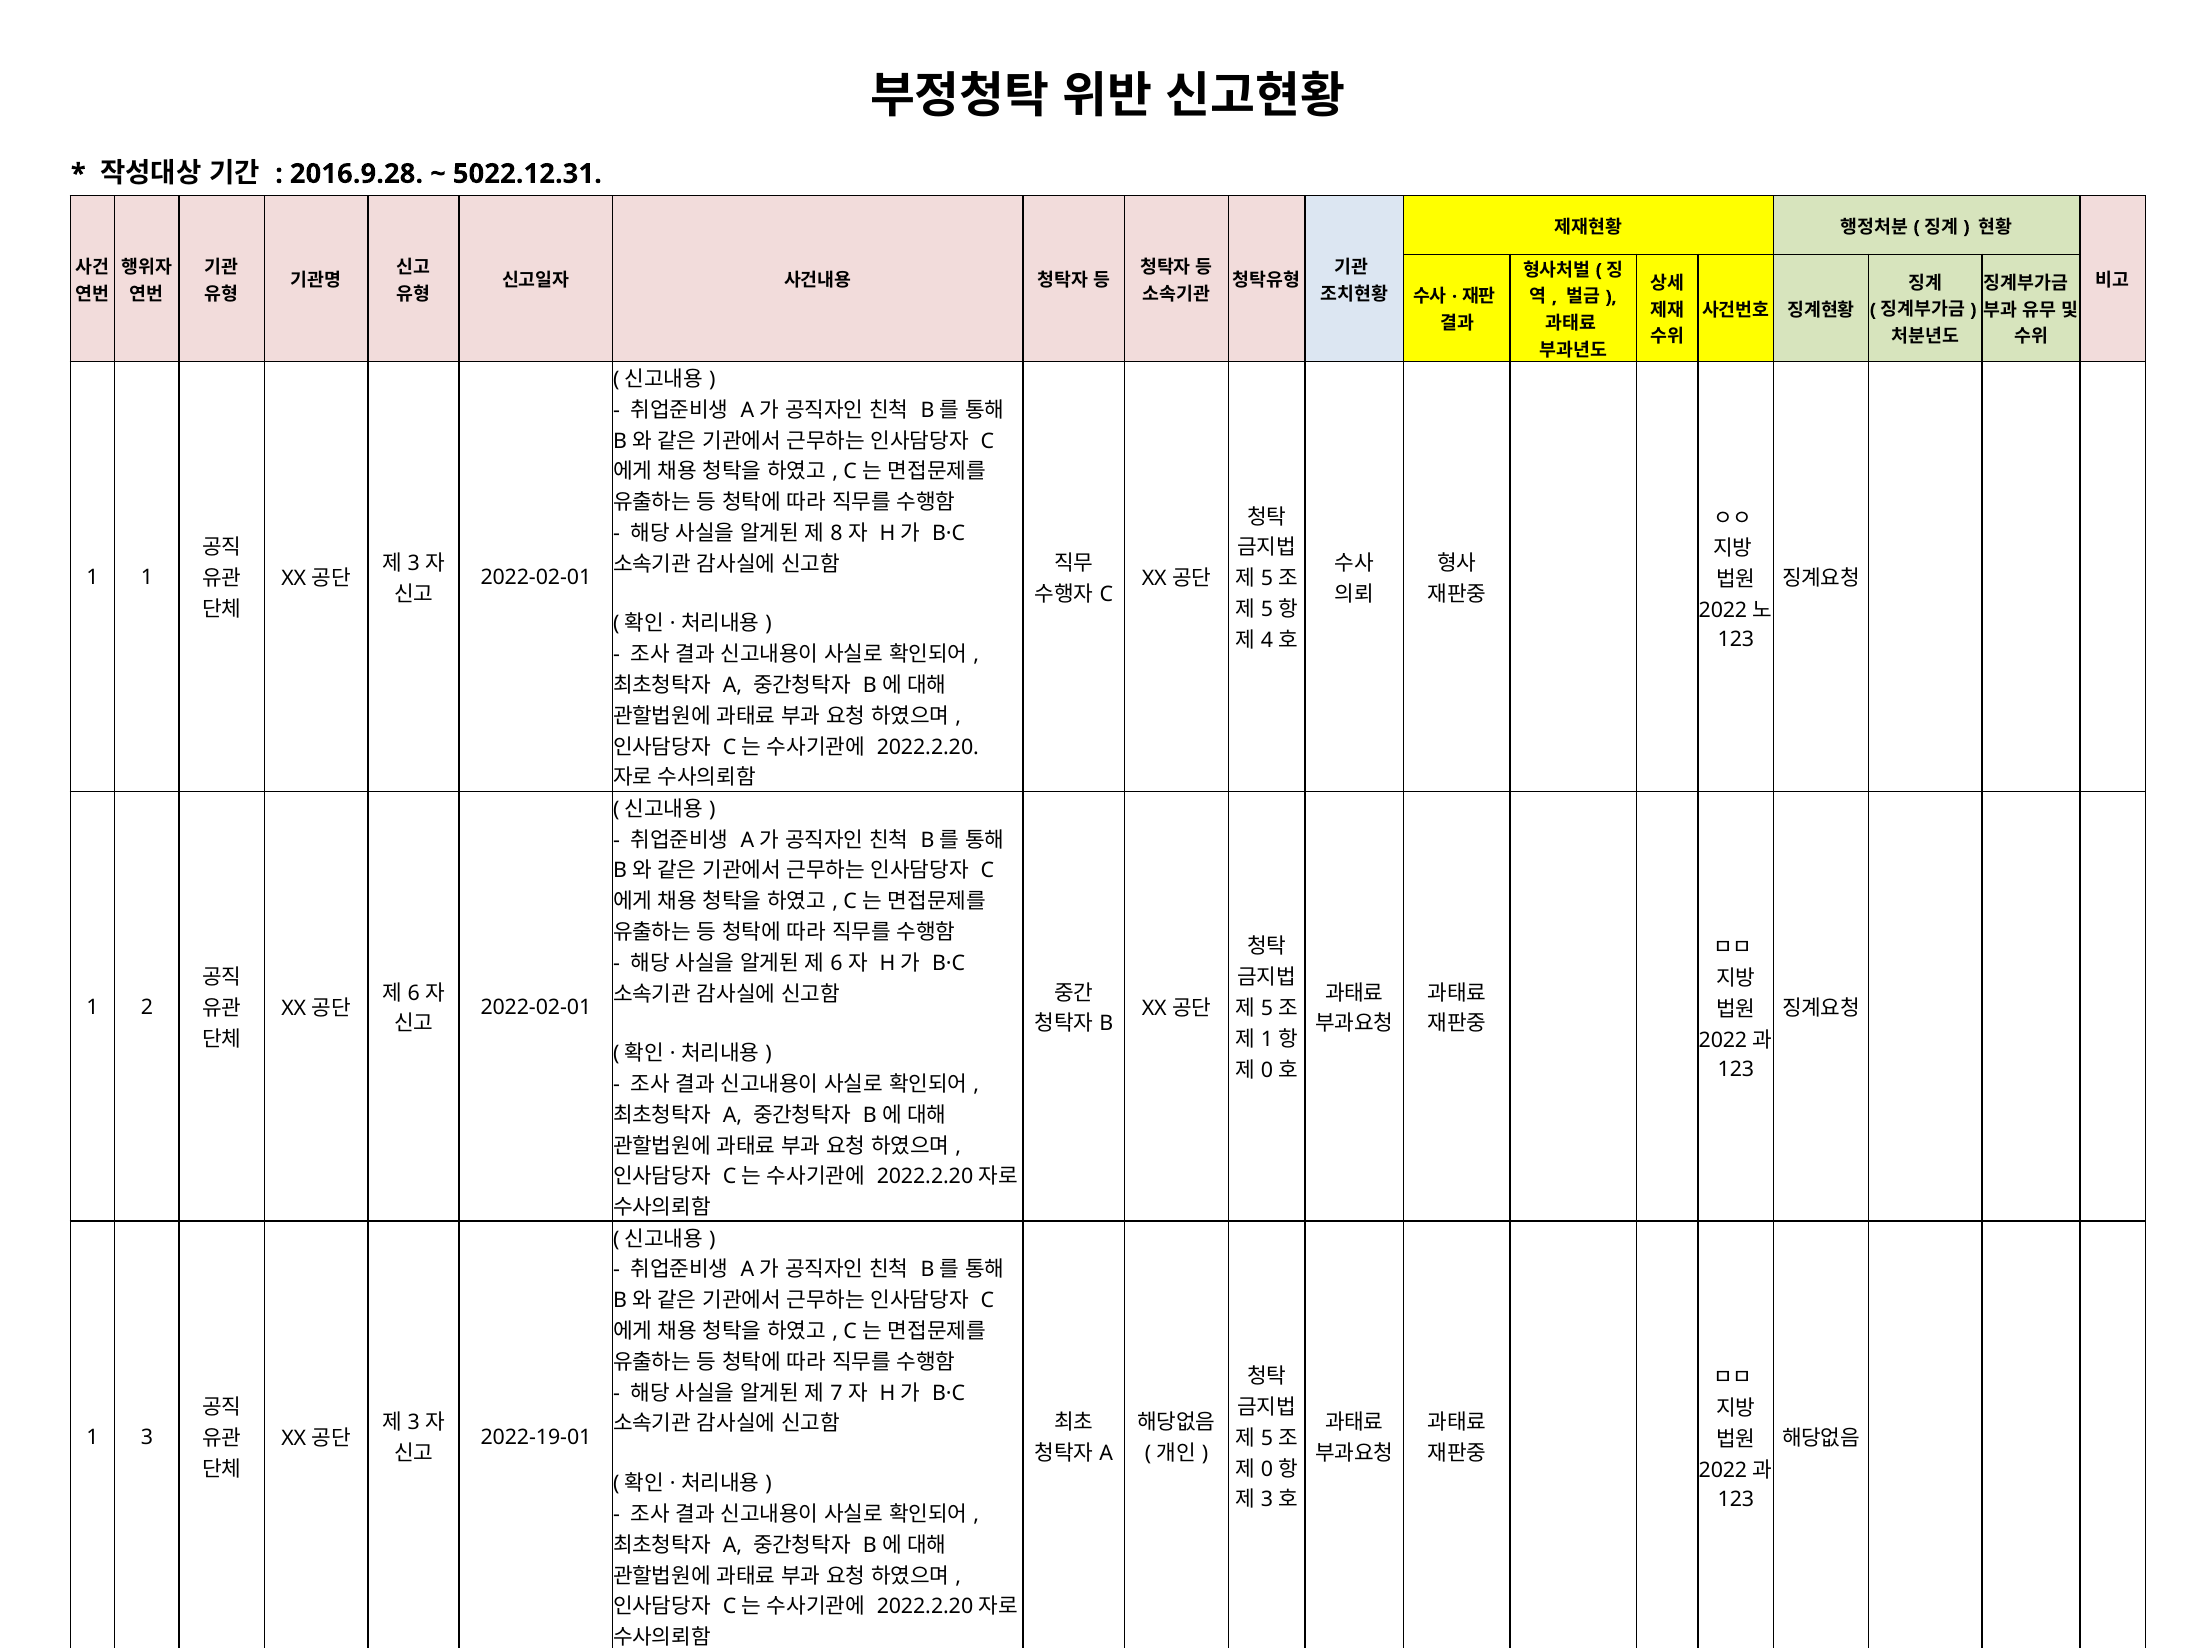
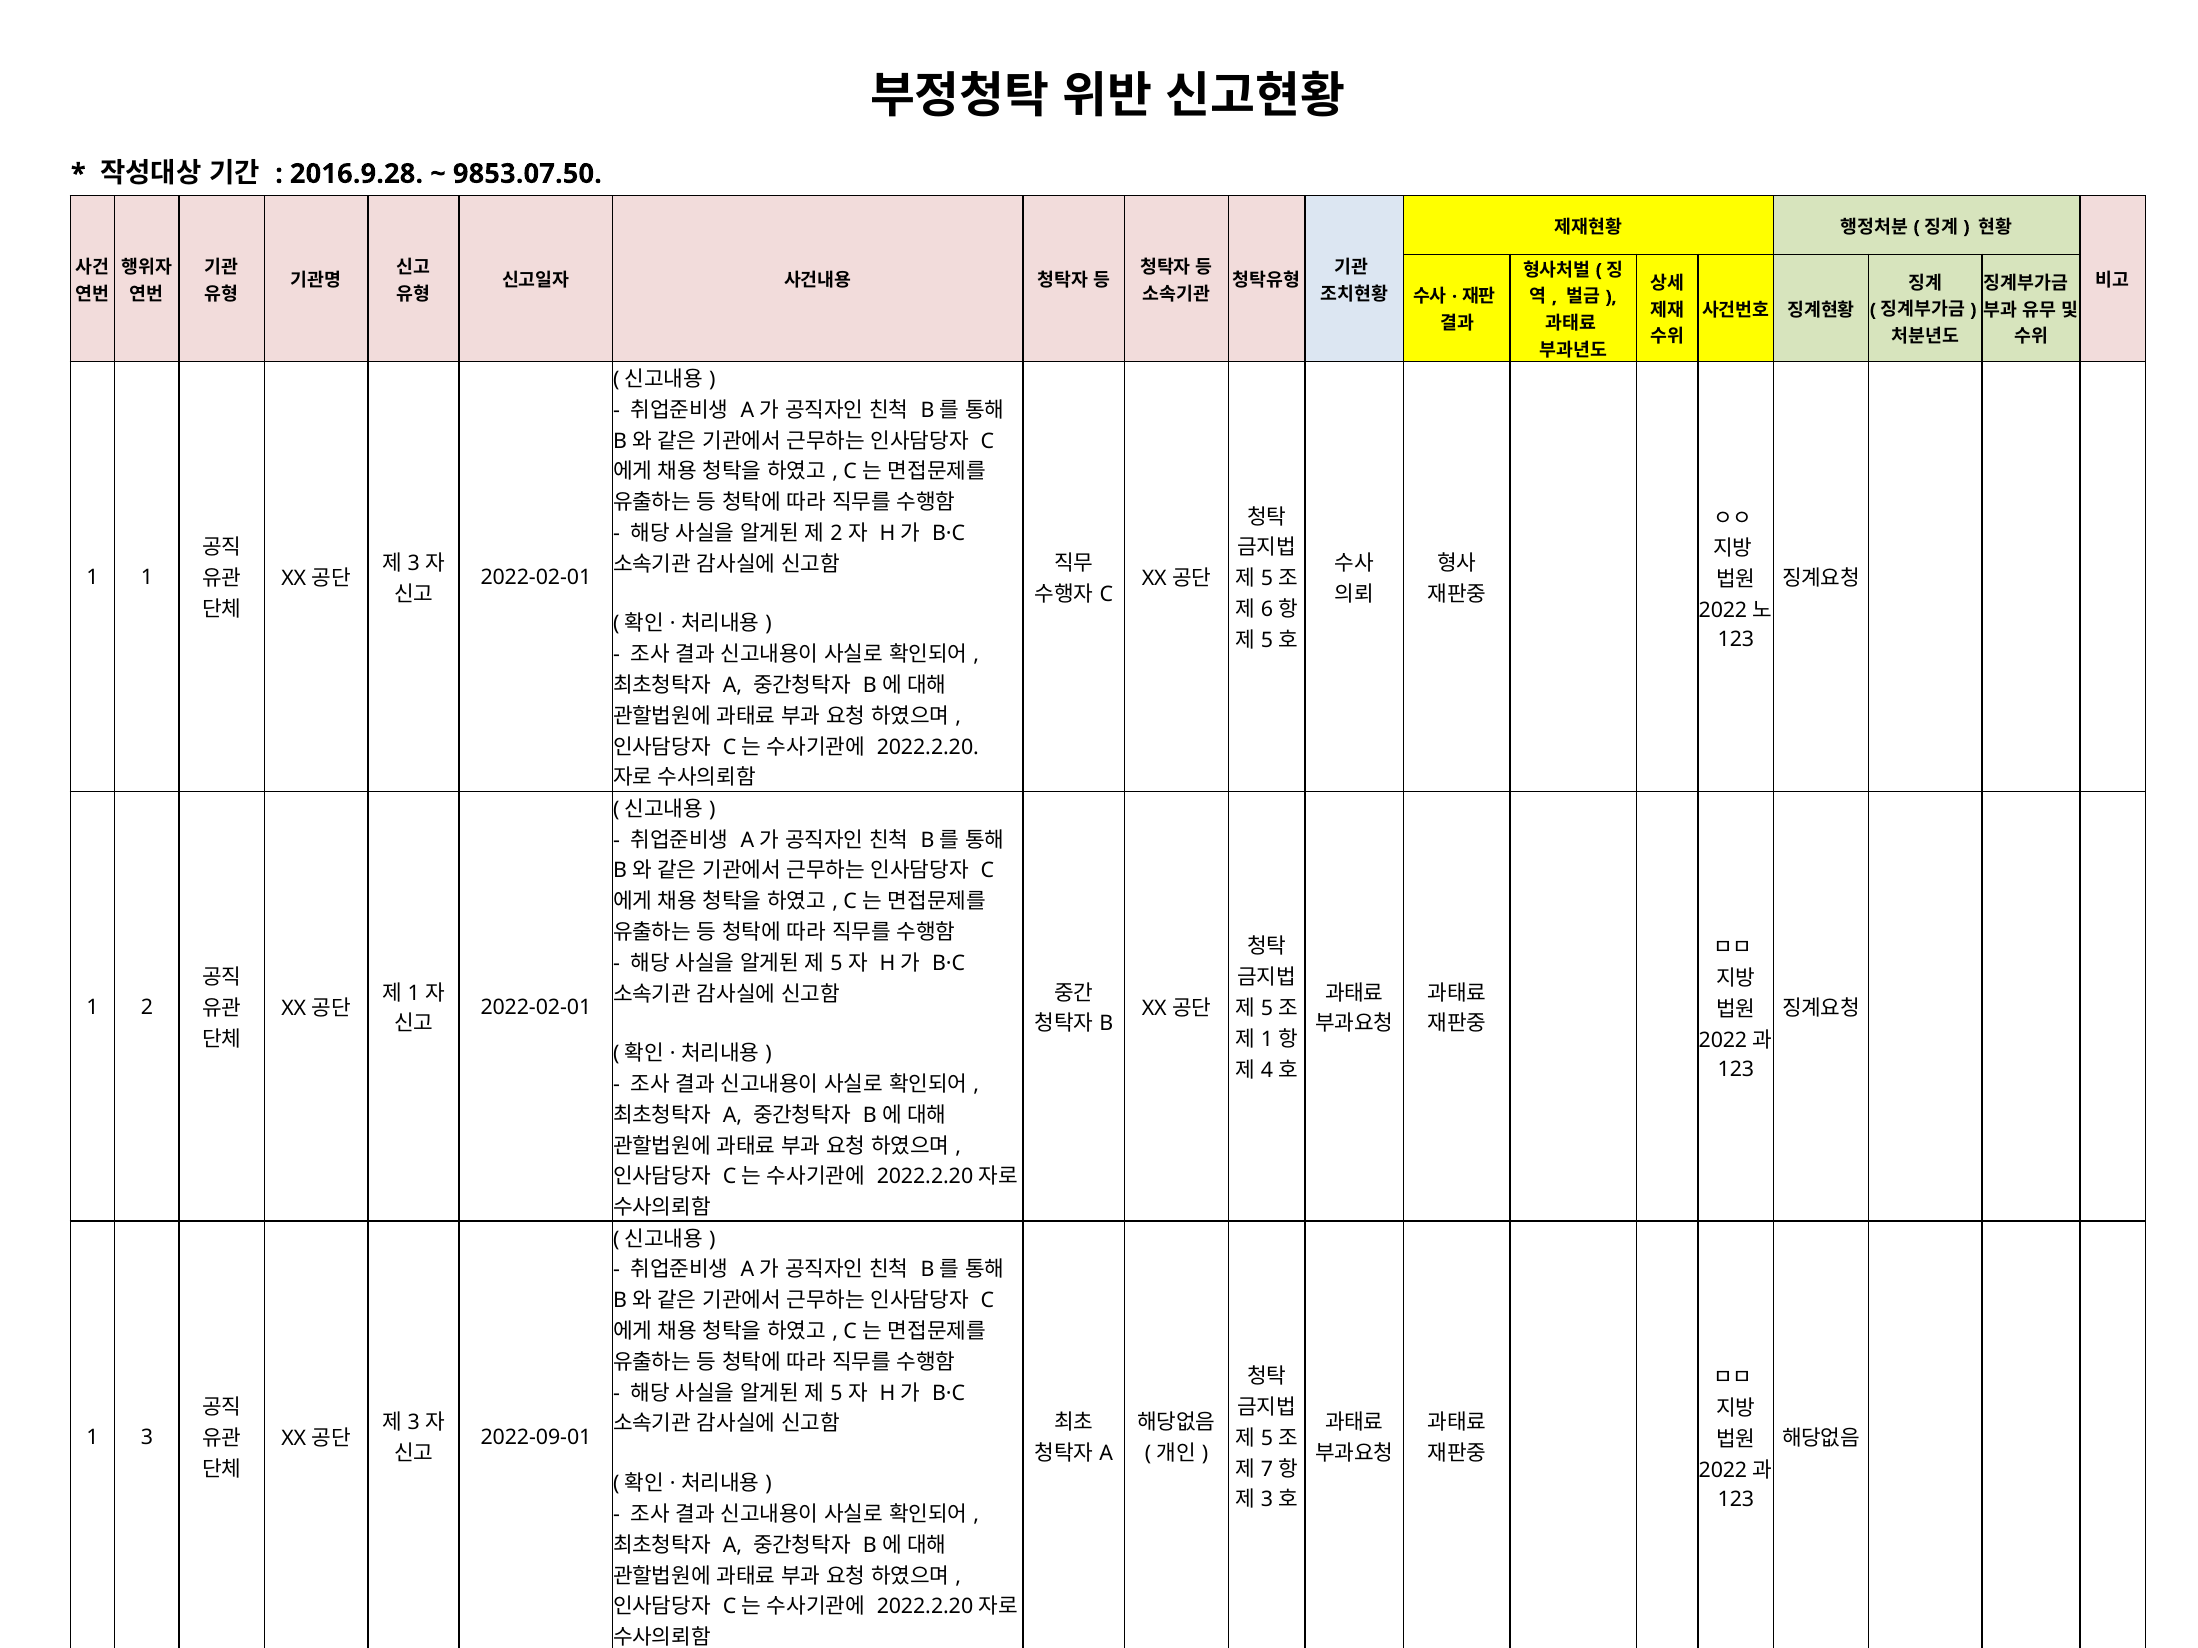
5022.12.31: 5022.12.31 -> 9853.07.50
8 at (837, 534): 8 -> 2
5 at (1267, 610): 5 -> 6
4 at (1267, 640): 4 -> 5
6 at (837, 964): 6 -> 5
6 at (414, 993): 6 -> 1
0 at (1267, 1070): 0 -> 4
7 at (837, 1394): 7 -> 5
2022-19-01: 2022-19-01 -> 2022-09-01
0 at (1267, 1470): 0 -> 7
